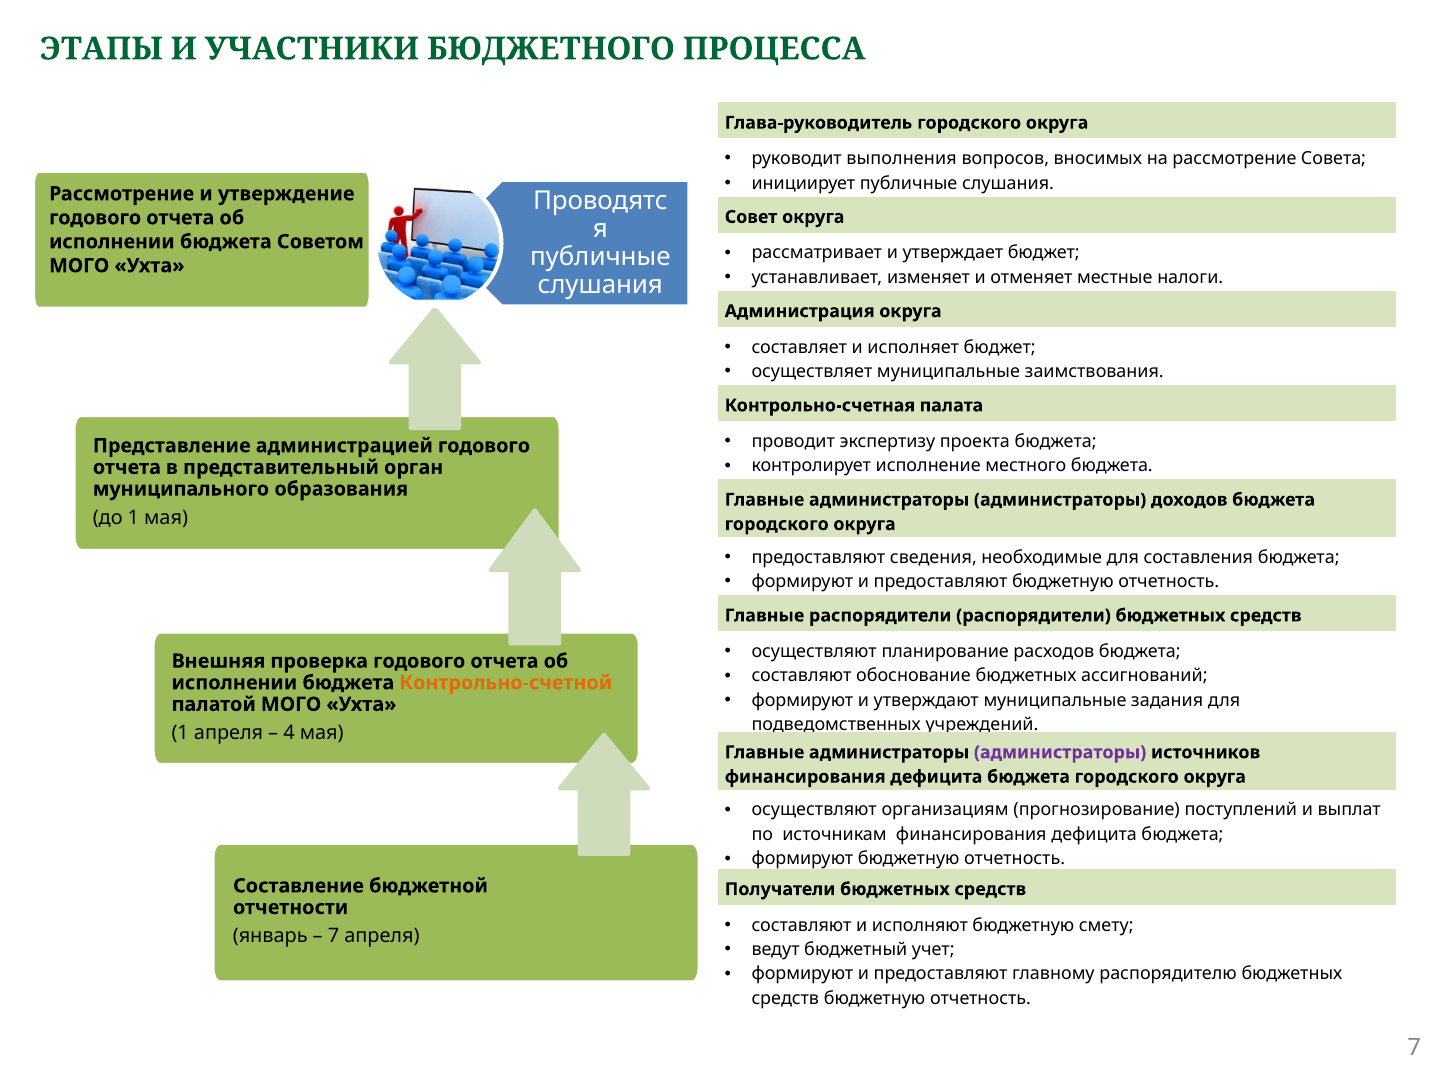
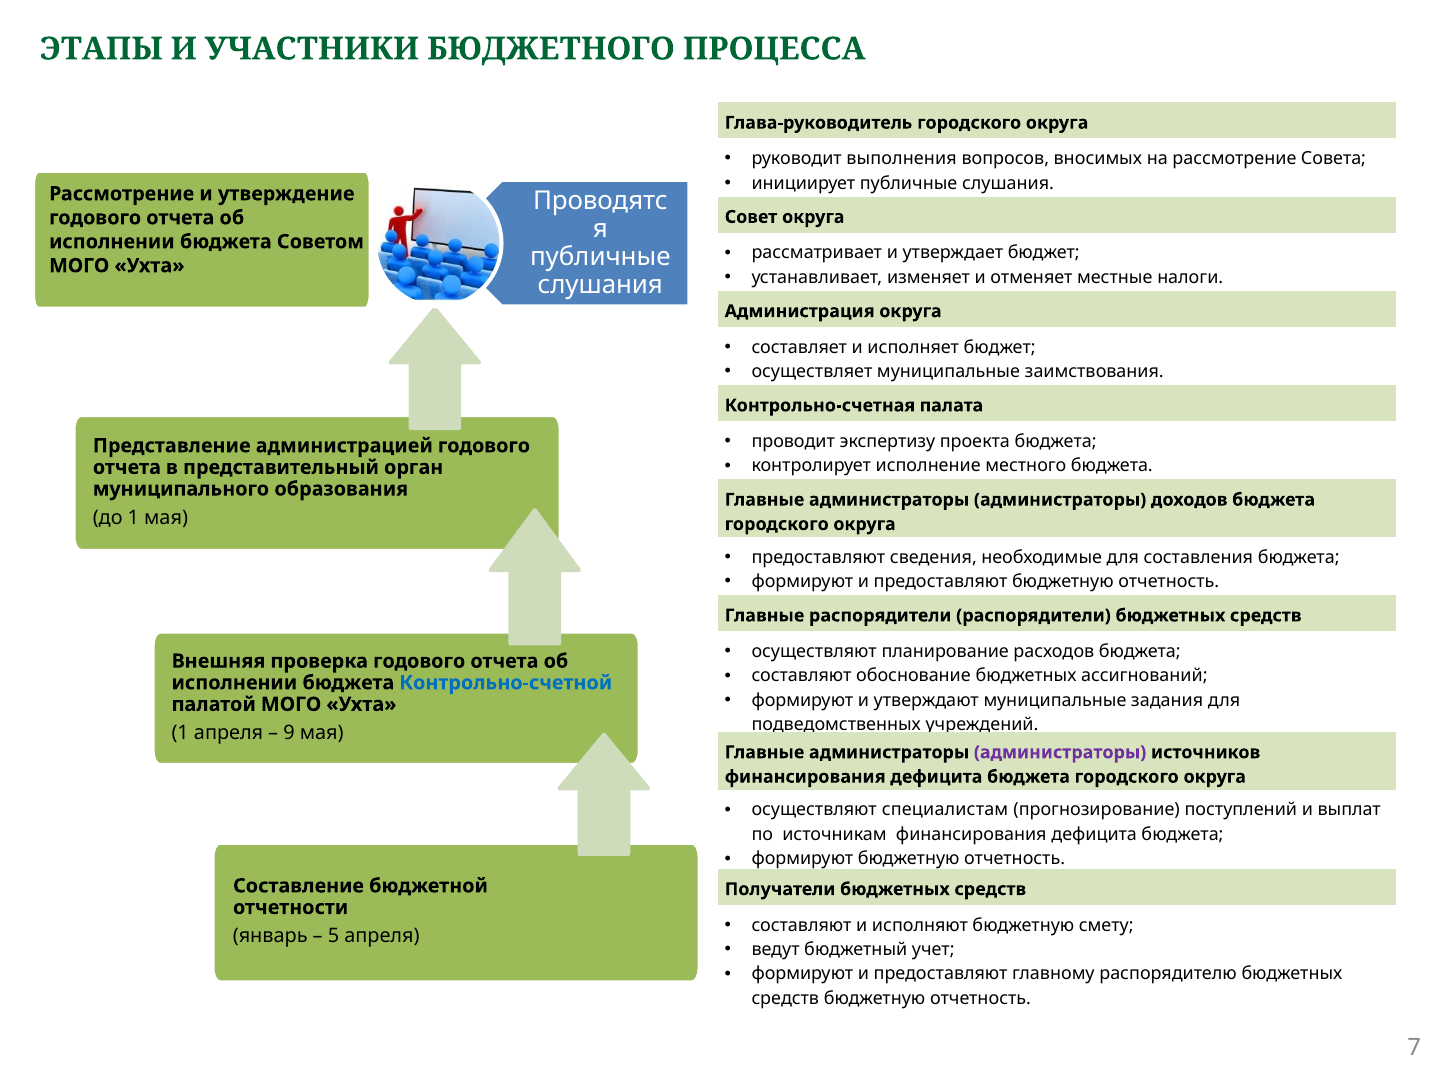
Контрольно-счетной colour: orange -> blue
4: 4 -> 9
организациям: организациям -> специалистам
7 at (334, 935): 7 -> 5
